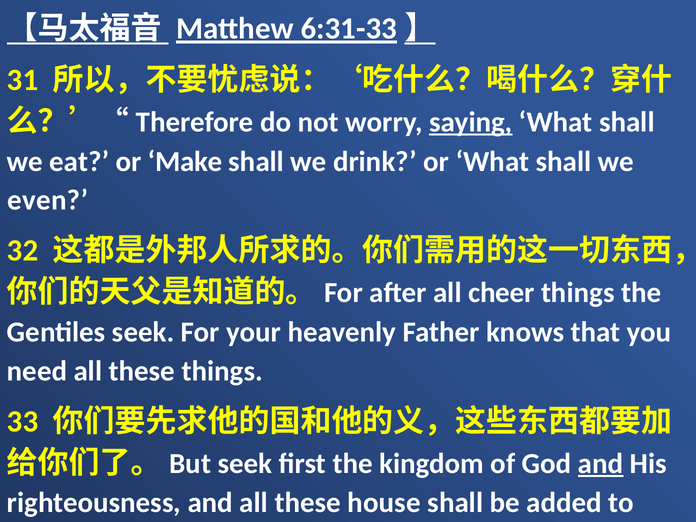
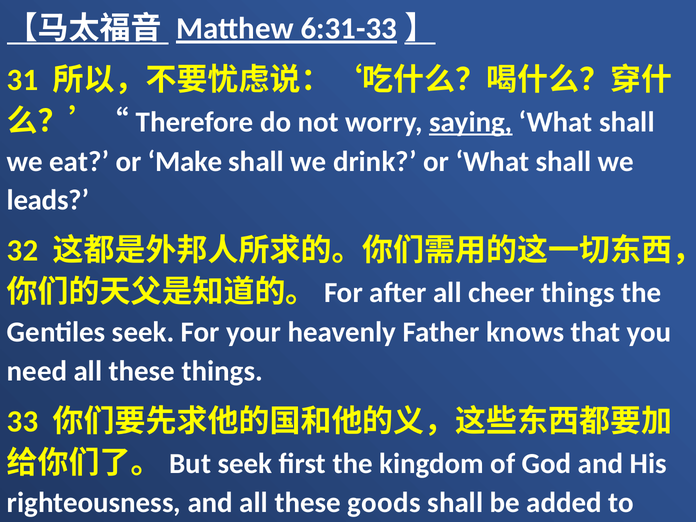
even: even -> leads
and at (601, 464) underline: present -> none
house: house -> goods
